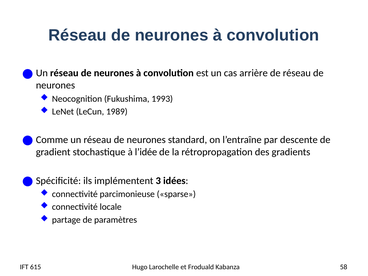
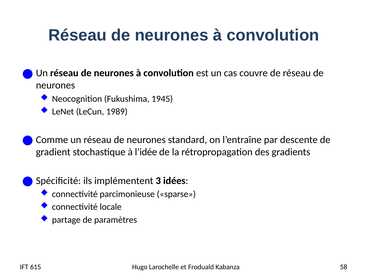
arrière: arrière -> couvre
1993: 1993 -> 1945
